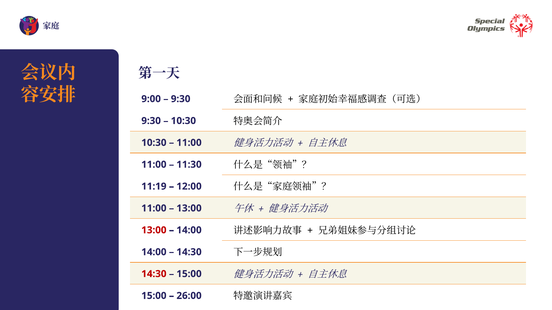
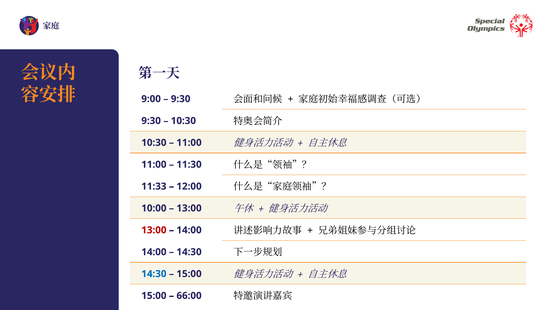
11:19: 11:19 -> 11:33
11:00 at (154, 209): 11:00 -> 10:00
14:30 at (154, 274) colour: red -> blue
26:00: 26:00 -> 66:00
